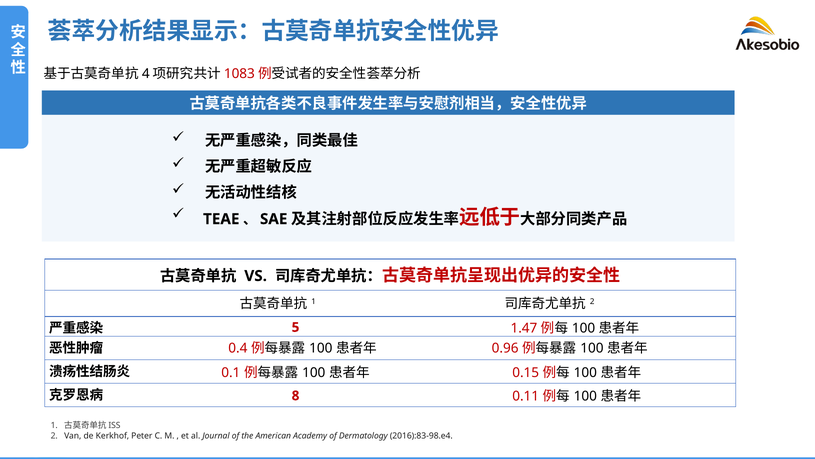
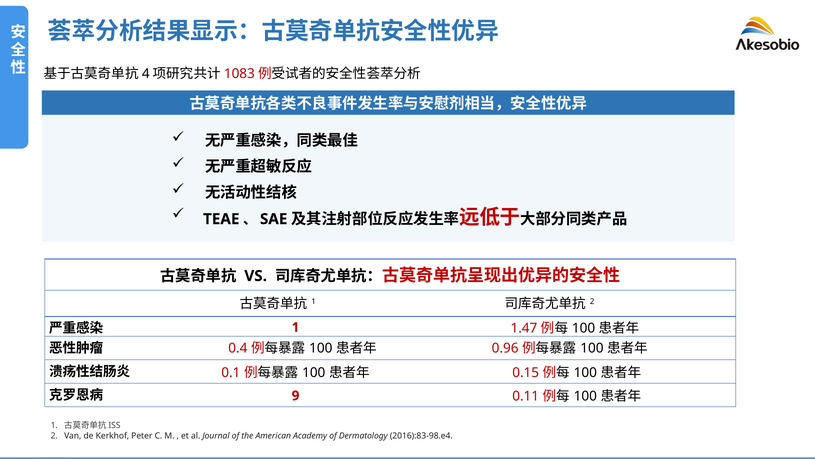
5 at (296, 327): 5 -> 1
8: 8 -> 9
